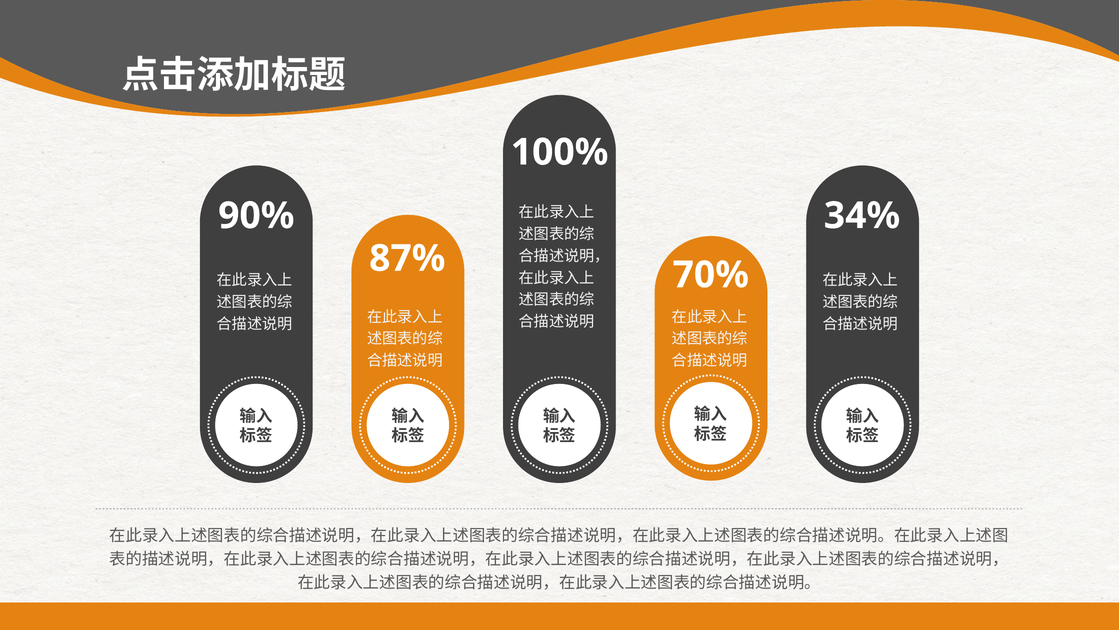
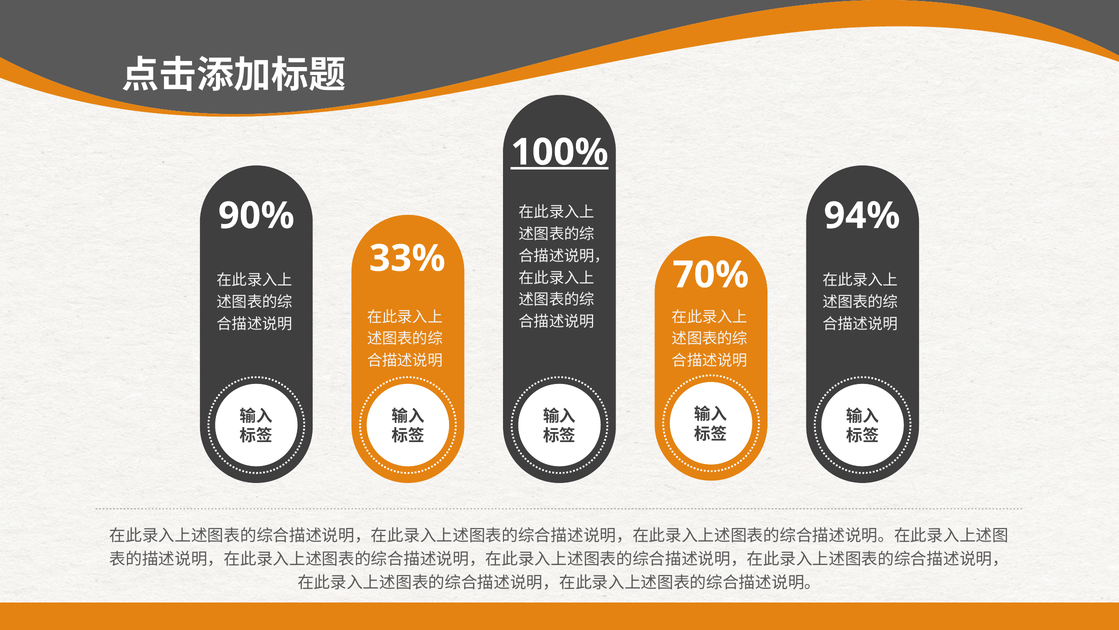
100% underline: none -> present
34%: 34% -> 94%
87%: 87% -> 33%
